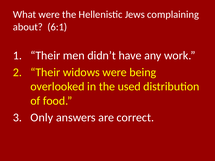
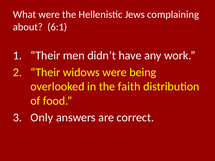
used: used -> faith
